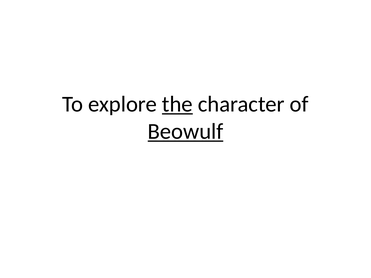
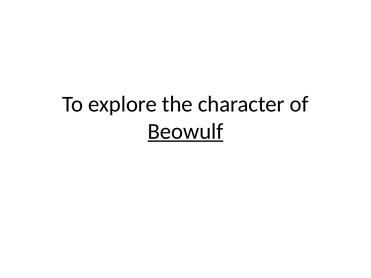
the underline: present -> none
